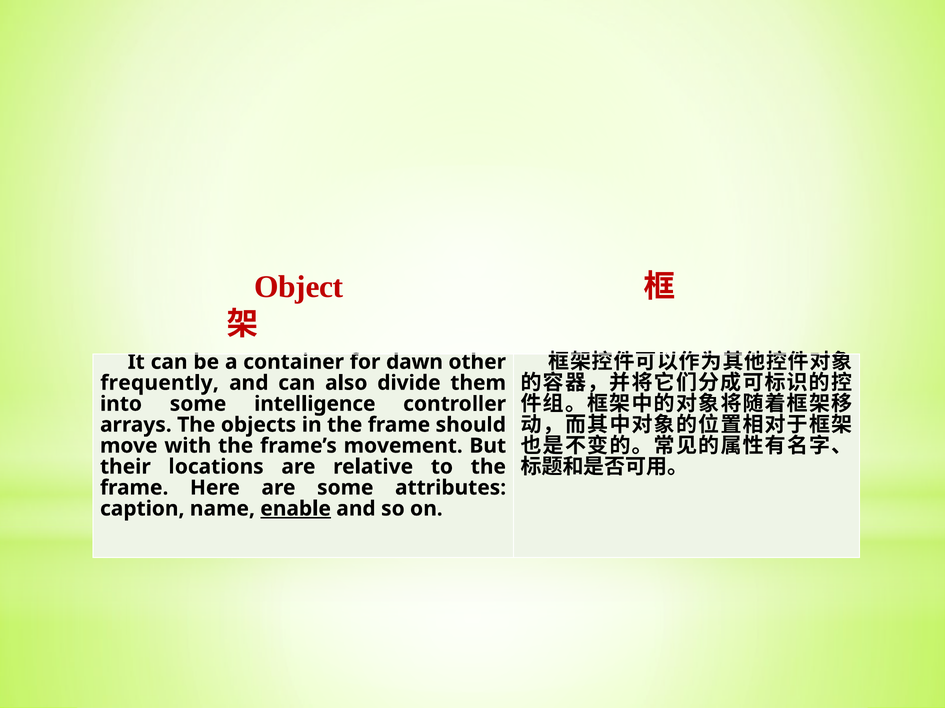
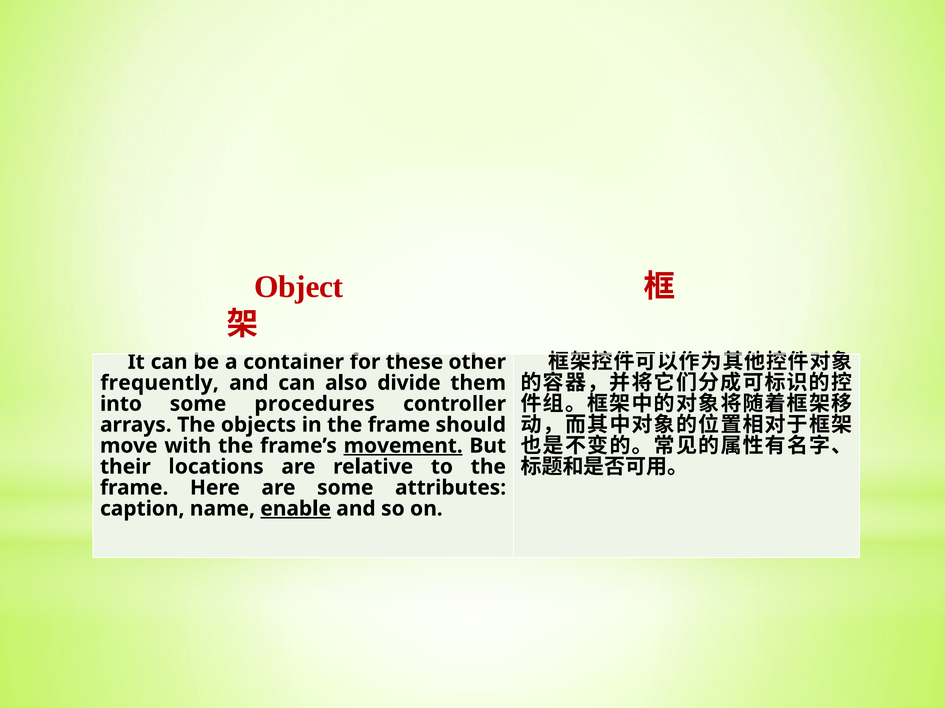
dawn: dawn -> these
intelligence: intelligence -> procedures
movement underline: none -> present
